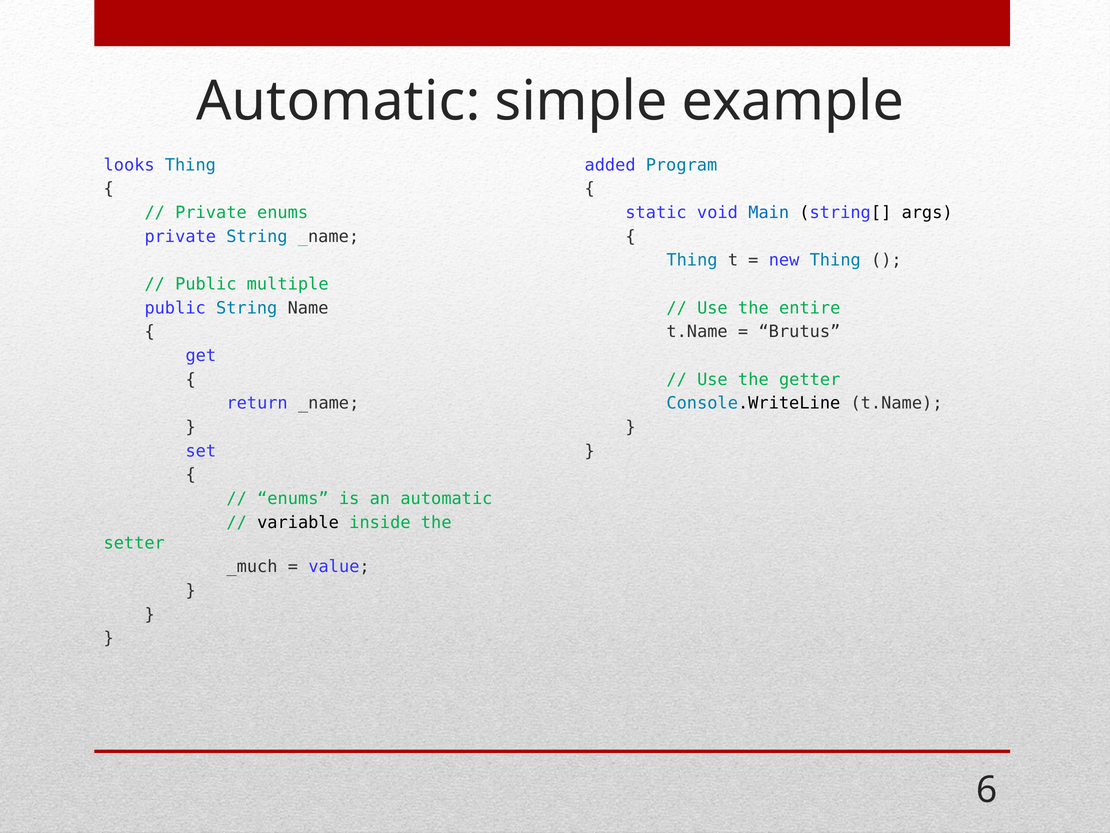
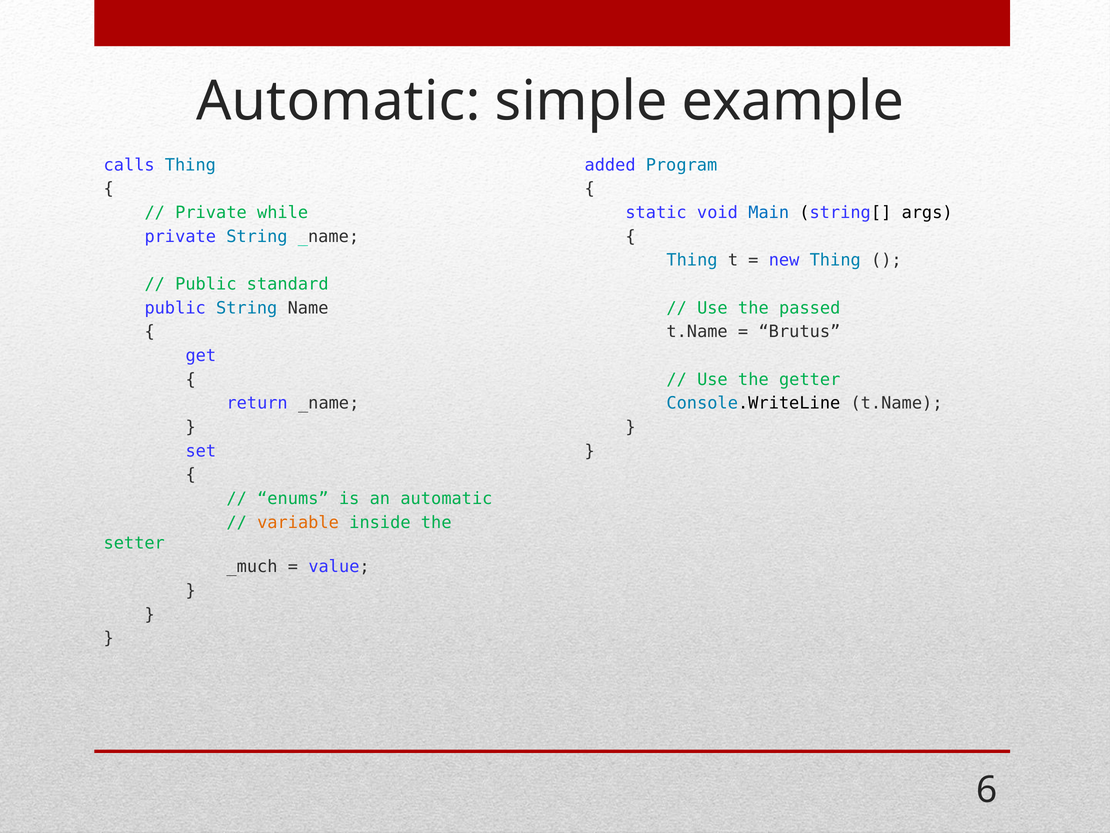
looks: looks -> calls
Private enums: enums -> while
multiple: multiple -> standard
entire: entire -> passed
variable colour: black -> orange
